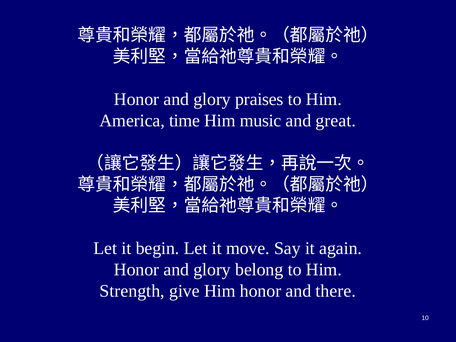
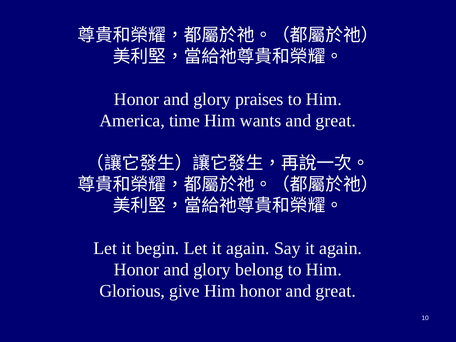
music: music -> wants
Let it move: move -> again
Strength: Strength -> Glorious
honor and there: there -> great
